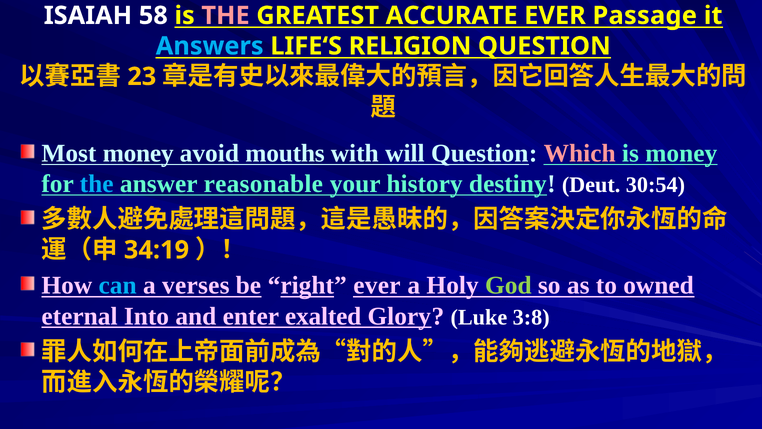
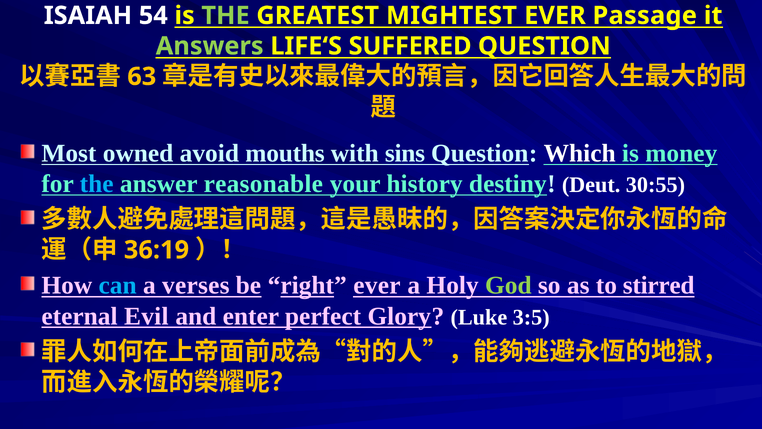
58: 58 -> 54
THE at (226, 16) colour: pink -> light green
ACCURATE: ACCURATE -> MIGHTEST
Answers colour: light blue -> light green
RELIGION: RELIGION -> SUFFERED
23: 23 -> 63
Most money: money -> owned
will: will -> sins
Which colour: pink -> white
30:54: 30:54 -> 30:55
34:19: 34:19 -> 36:19
owned: owned -> stirred
Into: Into -> Evil
exalted: exalted -> perfect
3:8: 3:8 -> 3:5
